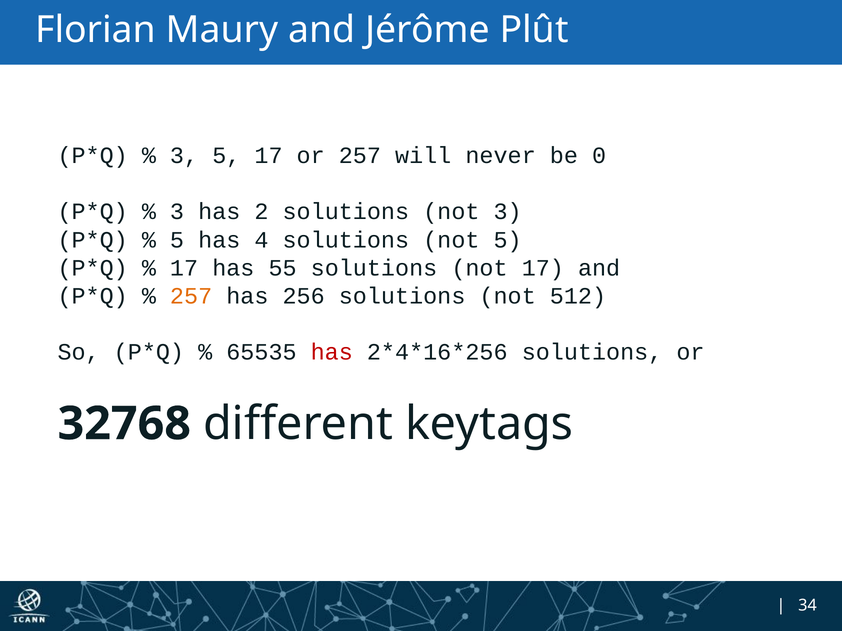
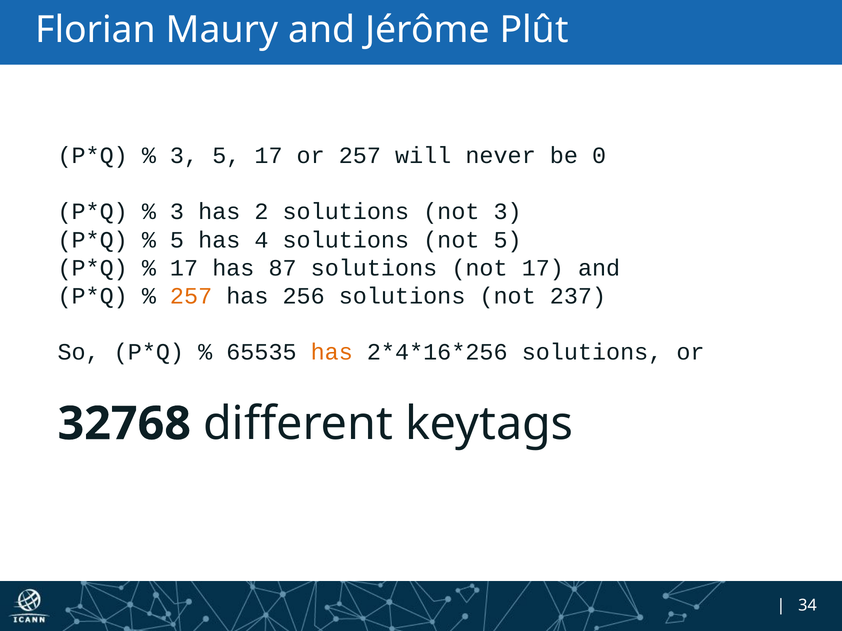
55: 55 -> 87
512: 512 -> 237
has at (332, 352) colour: red -> orange
